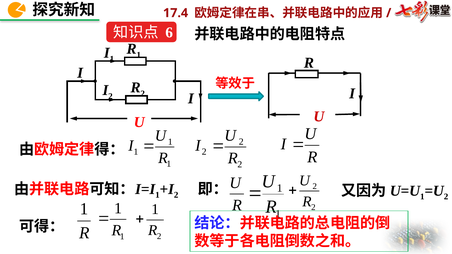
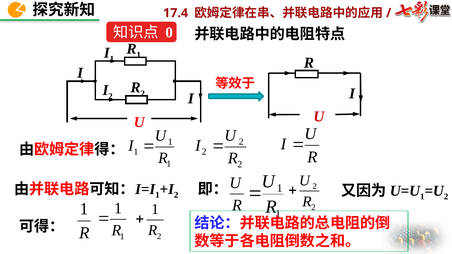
6: 6 -> 0
